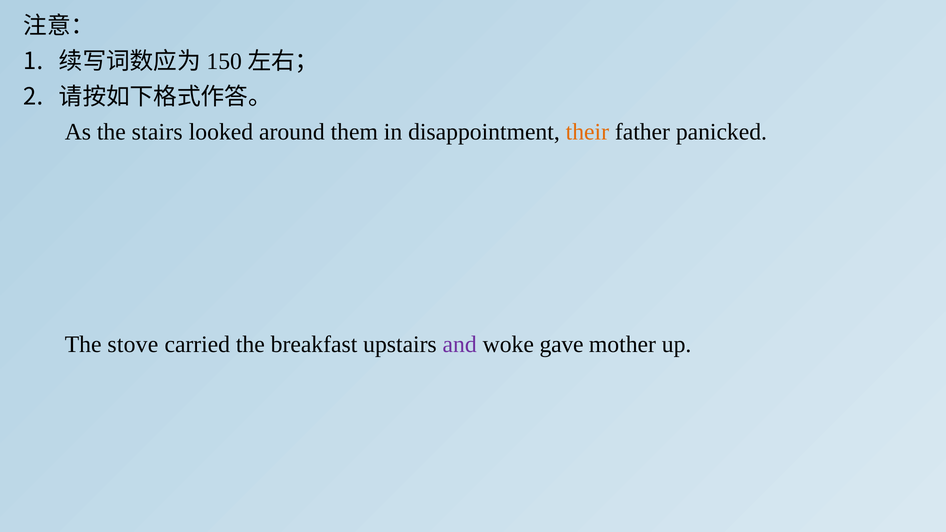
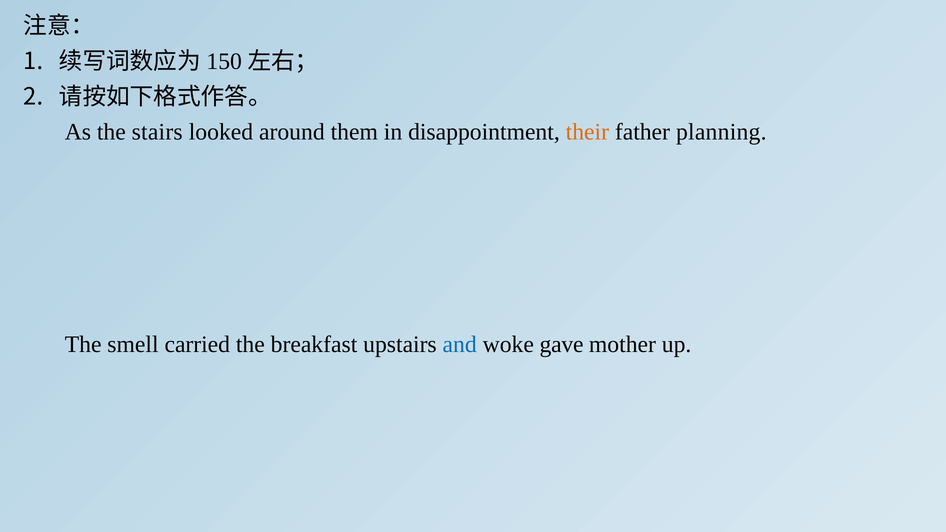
panicked: panicked -> planning
stove: stove -> smell
and colour: purple -> blue
